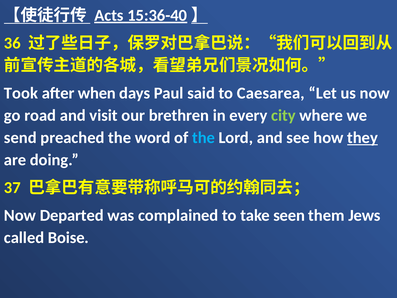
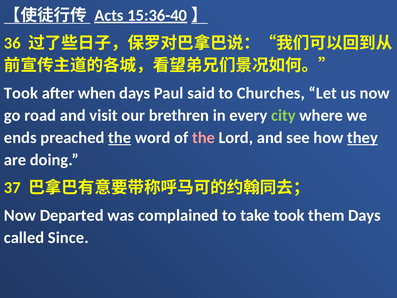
Caesarea: Caesarea -> Churches
send: send -> ends
the at (120, 138) underline: none -> present
the at (203, 138) colour: light blue -> pink
take seen: seen -> took
them Jews: Jews -> Days
Boise: Boise -> Since
